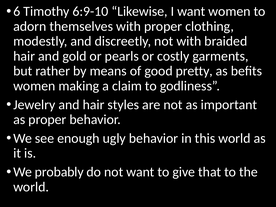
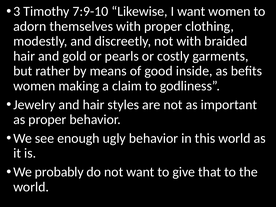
6: 6 -> 3
6:9-10: 6:9-10 -> 7:9-10
pretty: pretty -> inside
